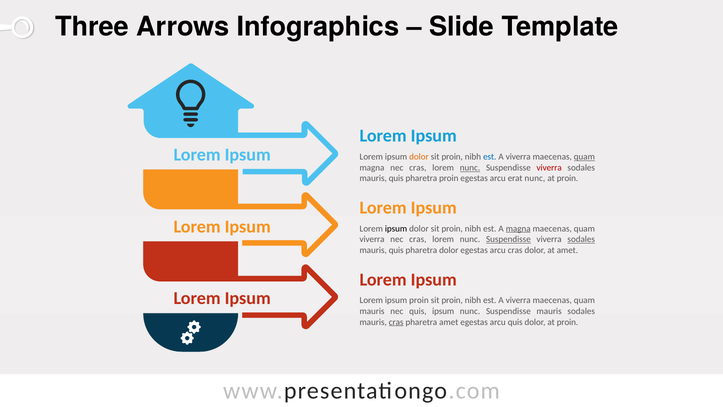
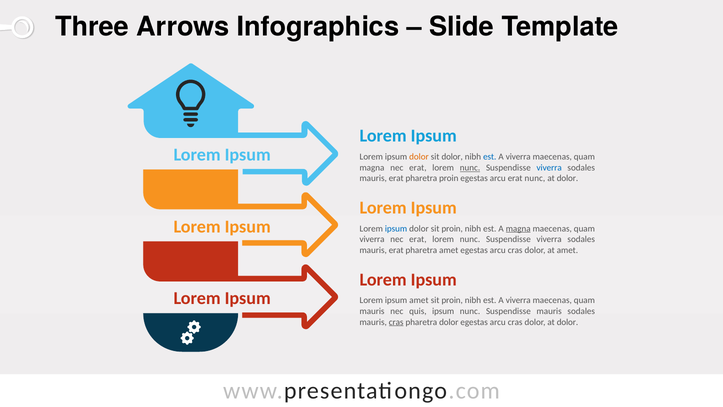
proin at (452, 157): proin -> dolor
quam at (584, 157) underline: present -> none
magna nec cras: cras -> erat
viverra at (549, 168) colour: red -> blue
quis at (396, 178): quis -> erat
proin at (567, 178): proin -> dolor
ipsum at (396, 228) colour: black -> blue
cras at (418, 239): cras -> erat
Suspendisse at (508, 239) underline: present -> none
sodales at (581, 239) underline: present -> none
quis at (396, 250): quis -> erat
pharetra dolor: dolor -> amet
ipsum proin: proin -> amet
pharetra amet: amet -> dolor
quis at (515, 322): quis -> cras
dolor at proin: proin -> dolor
